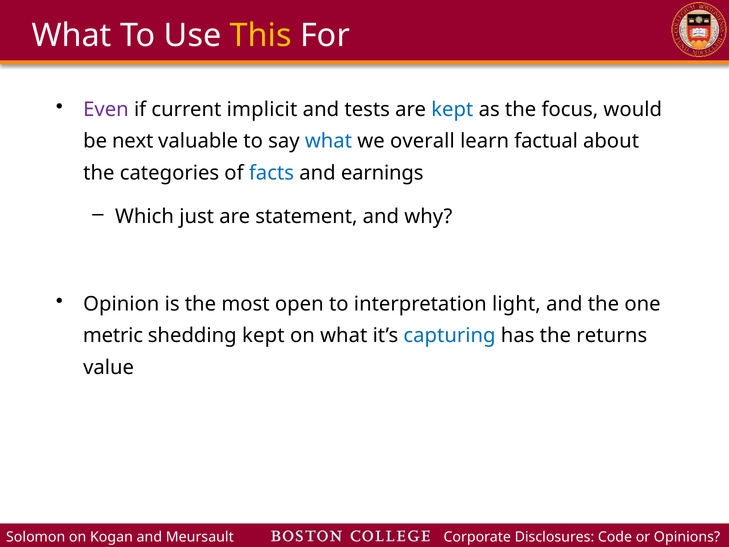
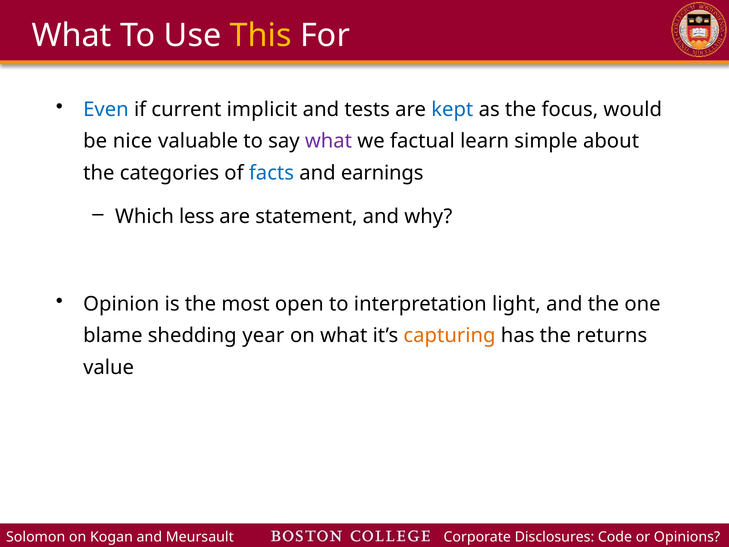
Even colour: purple -> blue
next: next -> nice
what at (328, 141) colour: blue -> purple
overall: overall -> factual
factual: factual -> simple
just: just -> less
metric: metric -> blame
shedding kept: kept -> year
capturing colour: blue -> orange
